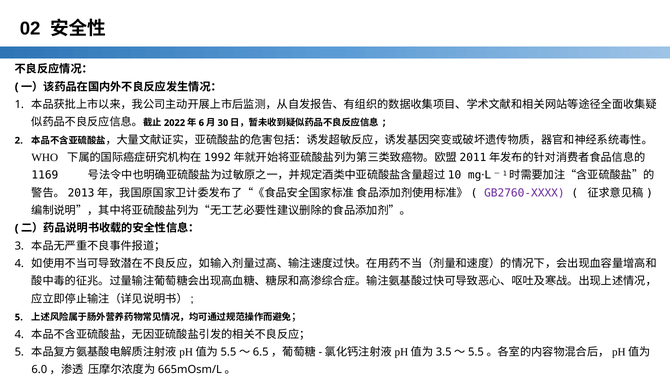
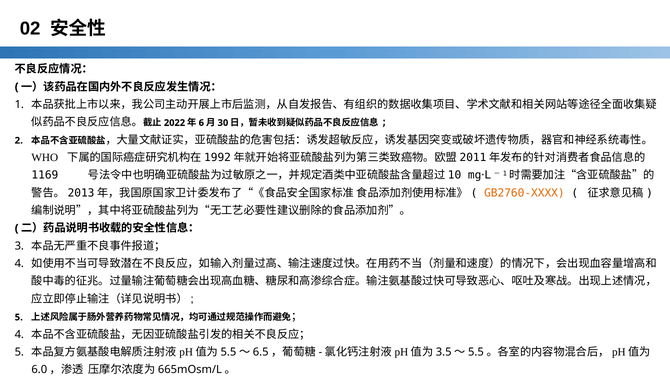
GB2760-XXXX colour: purple -> orange
